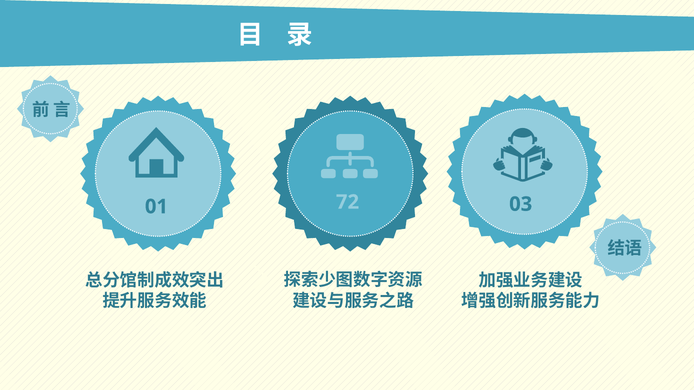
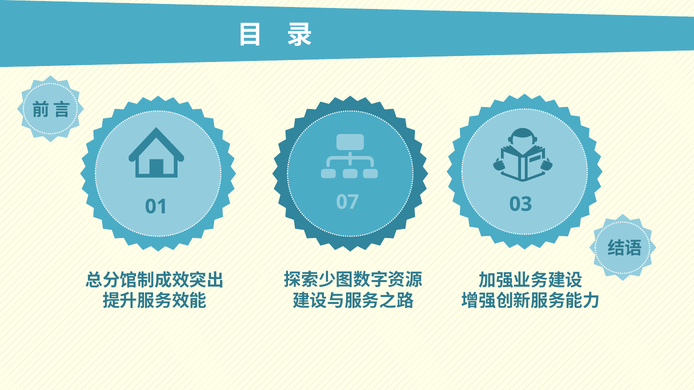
72: 72 -> 07
